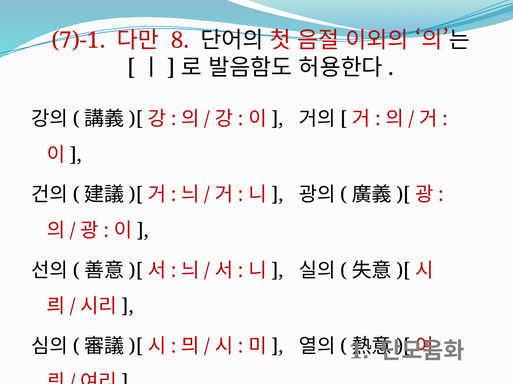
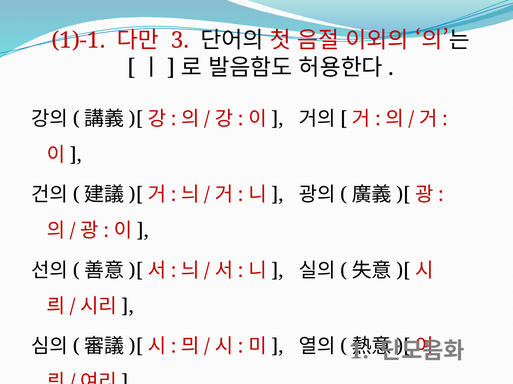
7)-1: 7)-1 -> 1)-1
8: 8 -> 3
